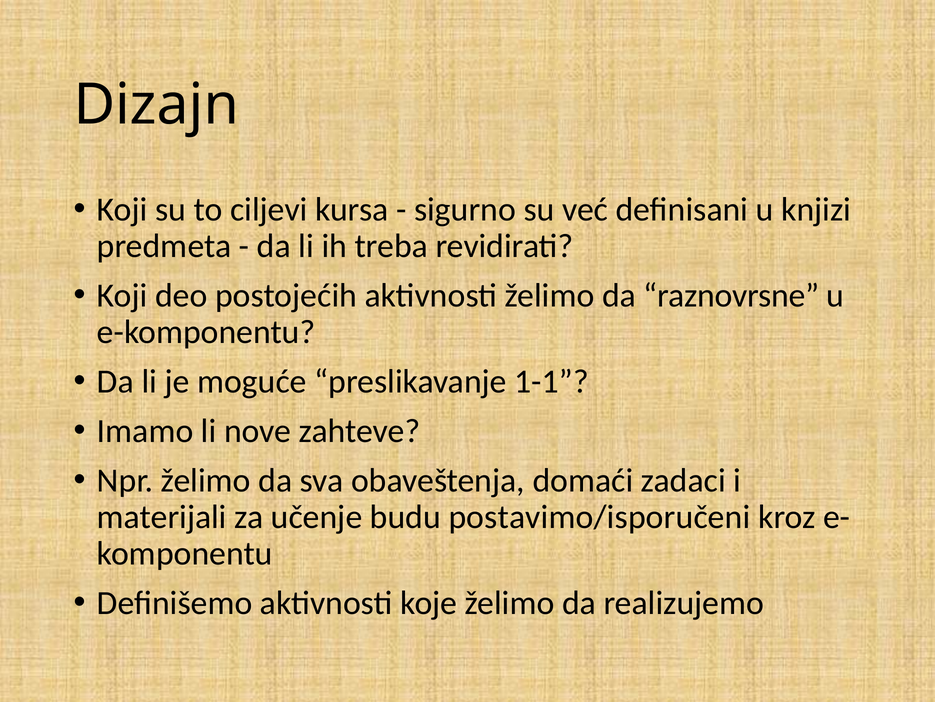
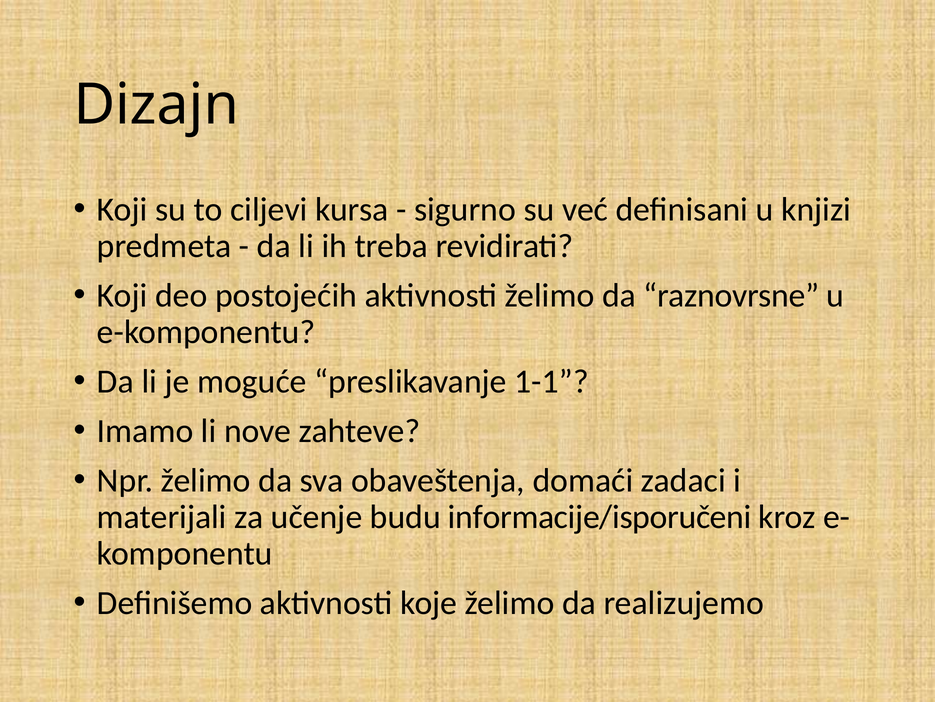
postavimo/isporučeni: postavimo/isporučeni -> informacije/isporučeni
